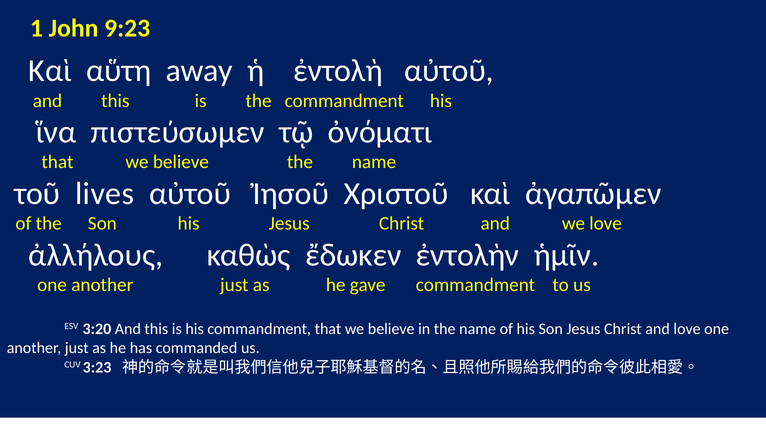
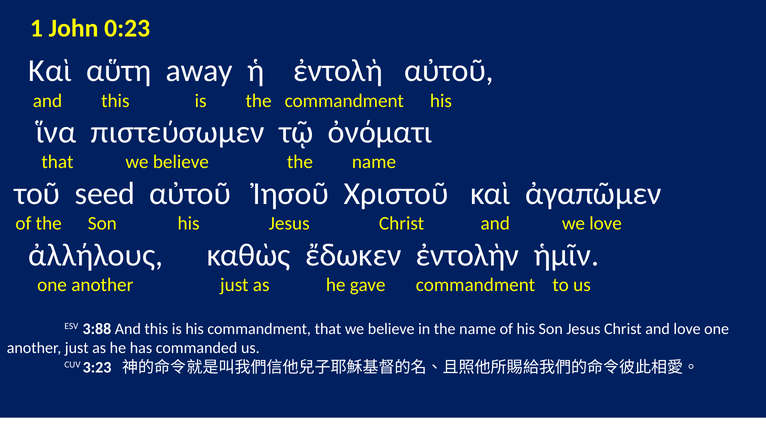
9:23: 9:23 -> 0:23
lives: lives -> seed
3:20: 3:20 -> 3:88
